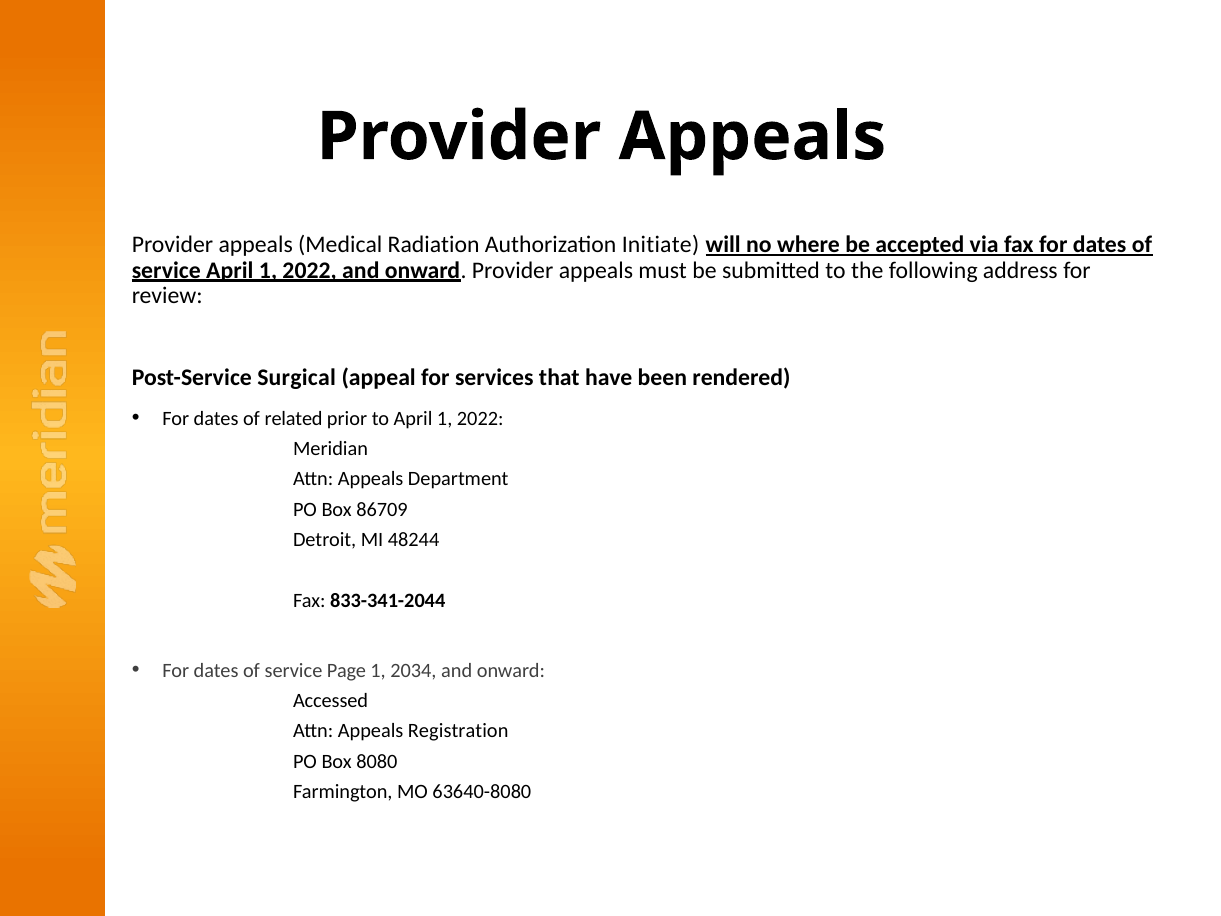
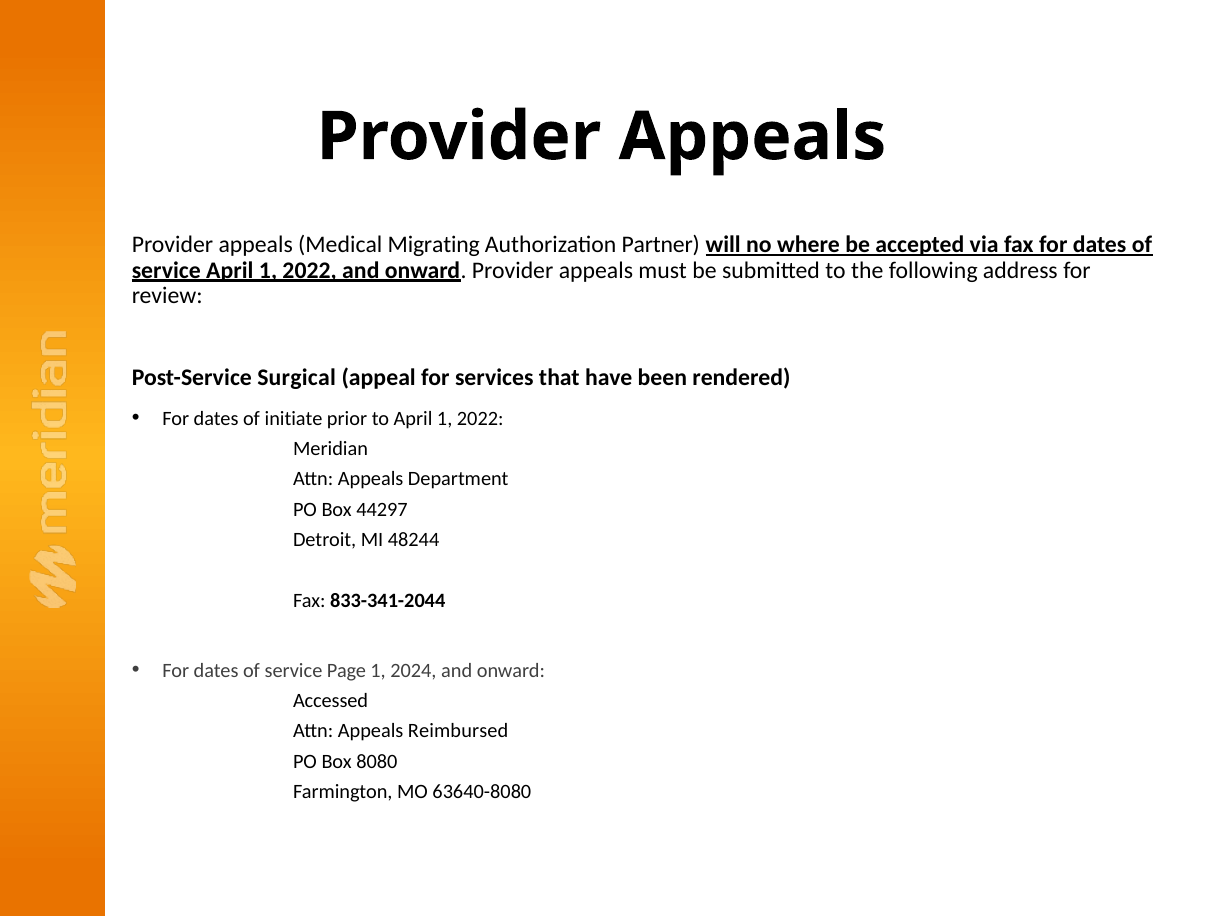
Radiation: Radiation -> Migrating
Initiate: Initiate -> Partner
related: related -> initiate
86709: 86709 -> 44297
2034: 2034 -> 2024
Registration: Registration -> Reimbursed
